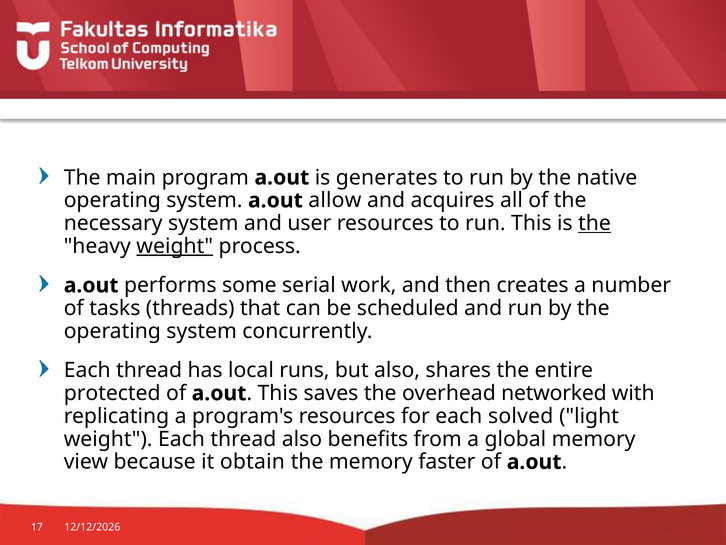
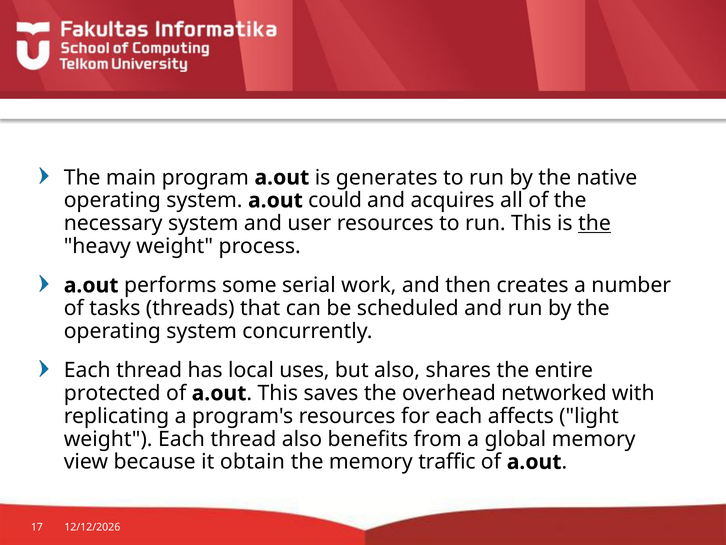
allow: allow -> could
weight at (175, 246) underline: present -> none
runs: runs -> uses
solved: solved -> affects
faster: faster -> traffic
